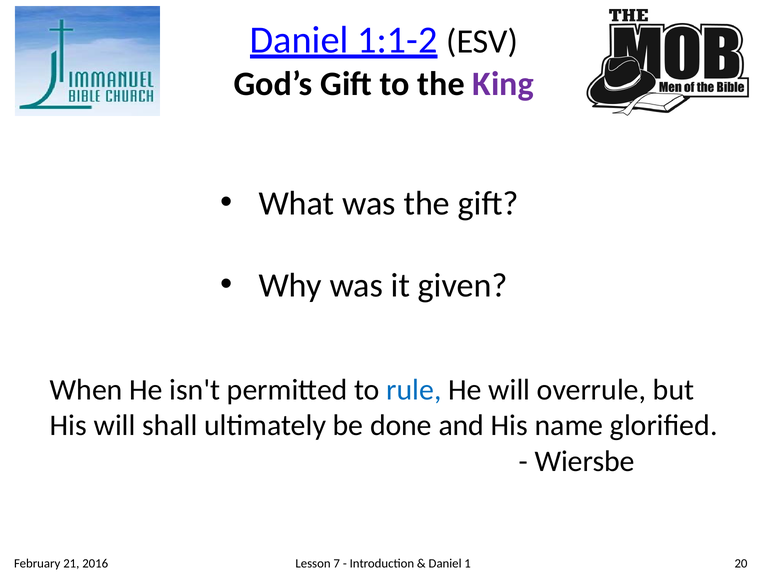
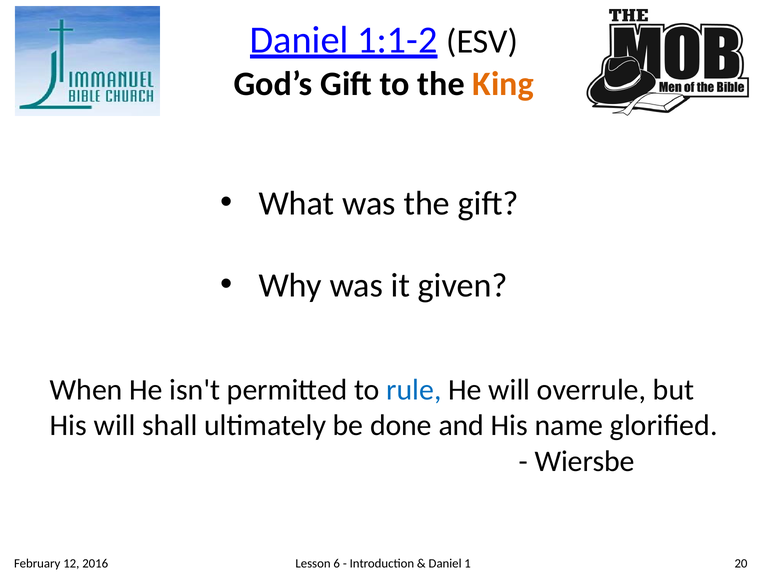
King colour: purple -> orange
21: 21 -> 12
7: 7 -> 6
